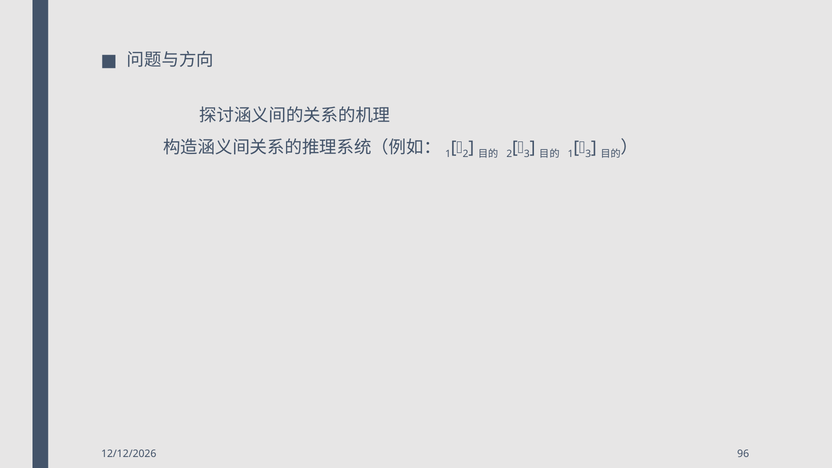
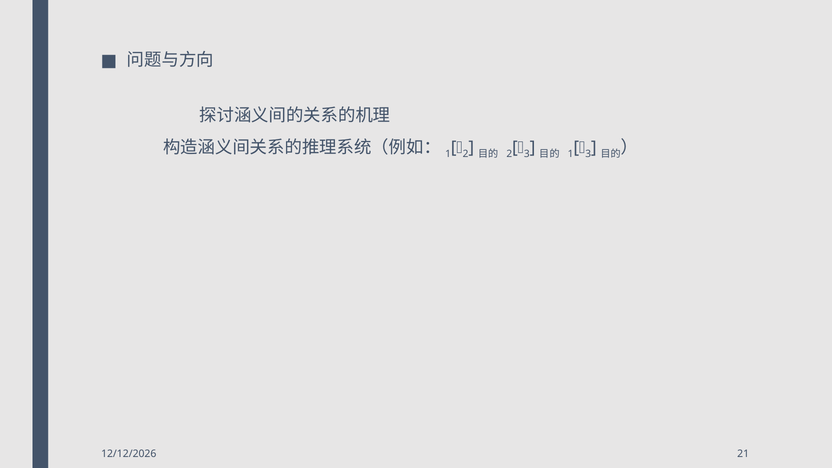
96: 96 -> 21
